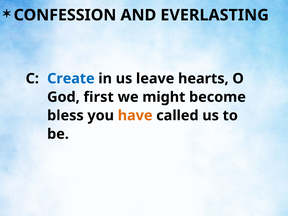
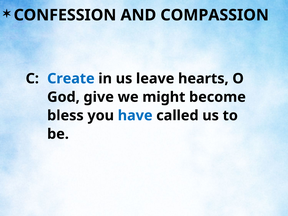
EVERLASTING: EVERLASTING -> COMPASSION
first: first -> give
have colour: orange -> blue
